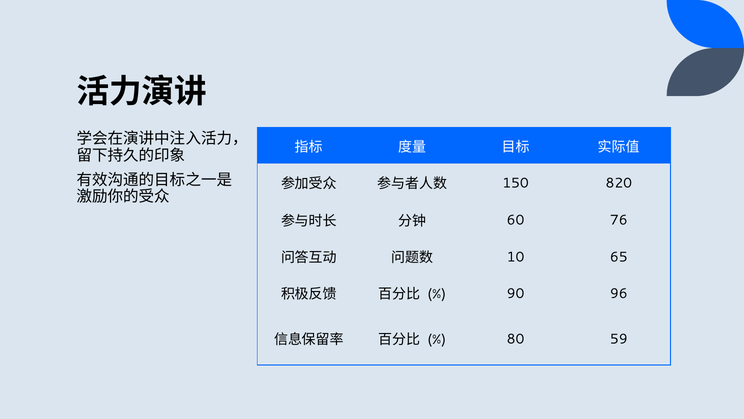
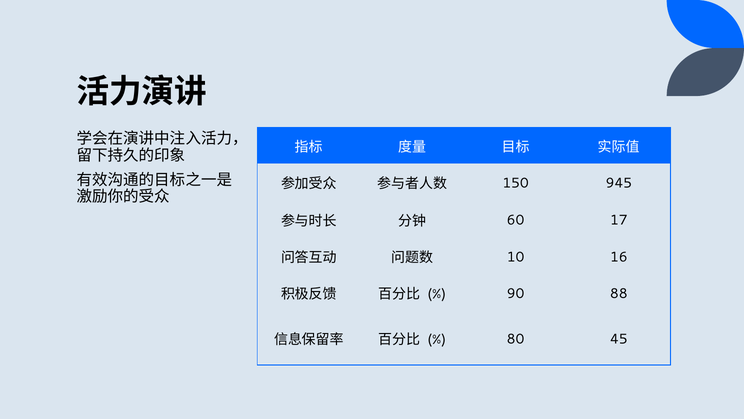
820: 820 -> 945
76: 76 -> 17
65: 65 -> 16
96: 96 -> 88
59: 59 -> 45
